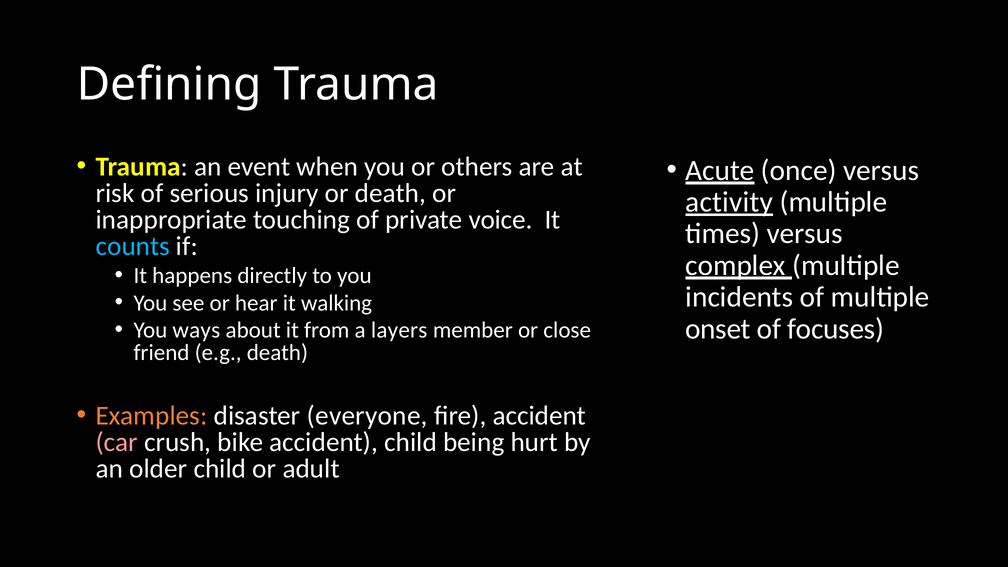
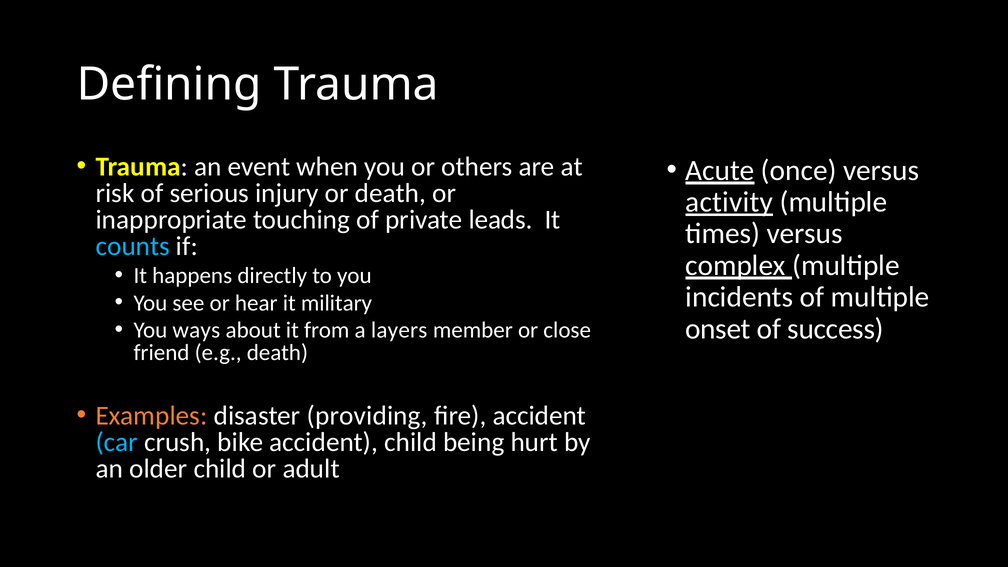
voice: voice -> leads
walking: walking -> military
focuses: focuses -> success
everyone: everyone -> providing
car colour: pink -> light blue
